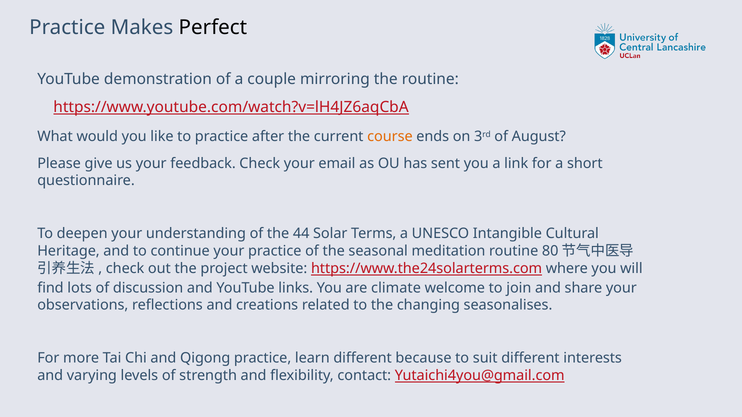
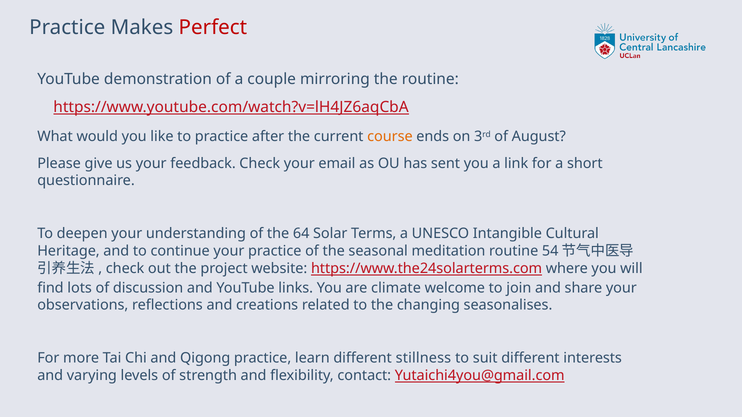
Perfect colour: black -> red
44: 44 -> 64
80: 80 -> 54
because: because -> stillness
